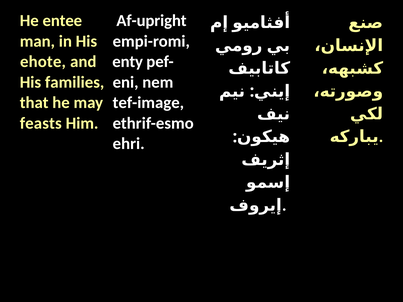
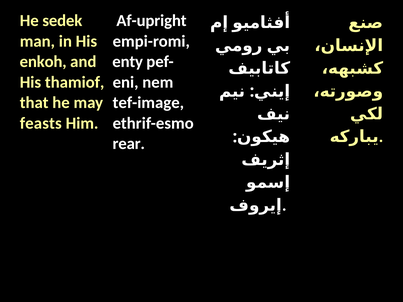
entee: entee -> sedek
ehote: ehote -> enkoh
families: families -> thamiof
ehri: ehri -> rear
